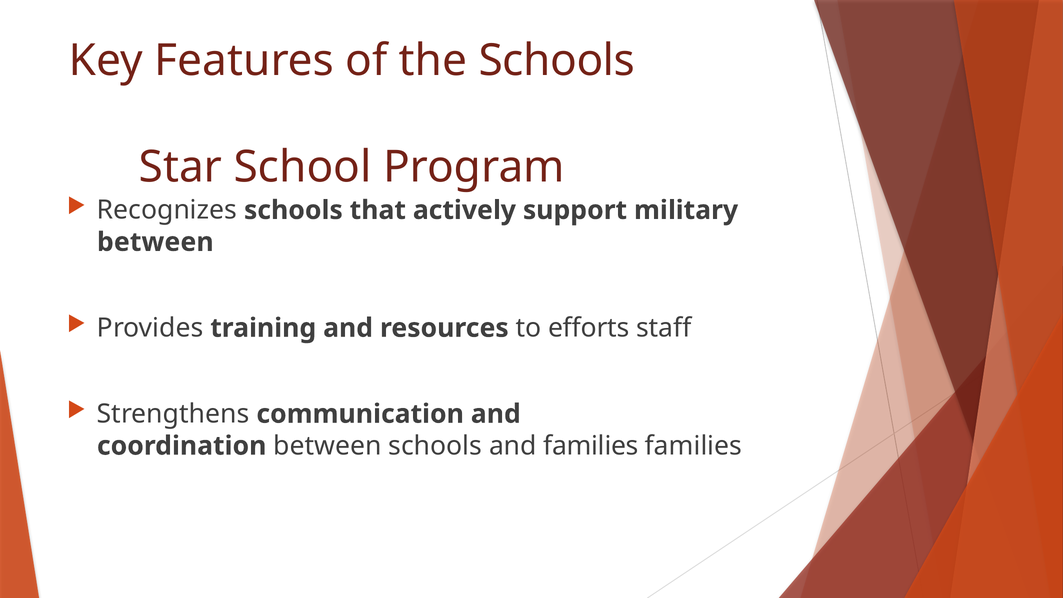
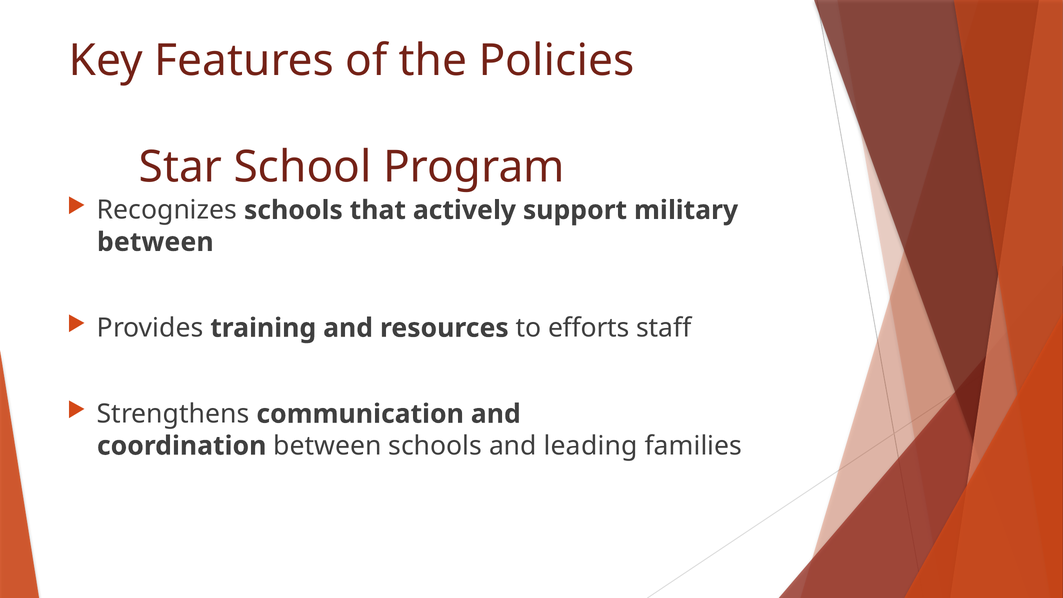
the Schools: Schools -> Policies
and families: families -> leading
